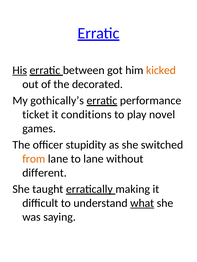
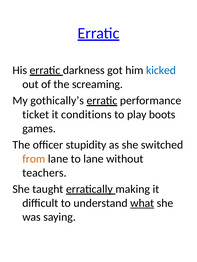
His underline: present -> none
between: between -> darkness
kicked colour: orange -> blue
decorated: decorated -> screaming
novel: novel -> boots
different: different -> teachers
